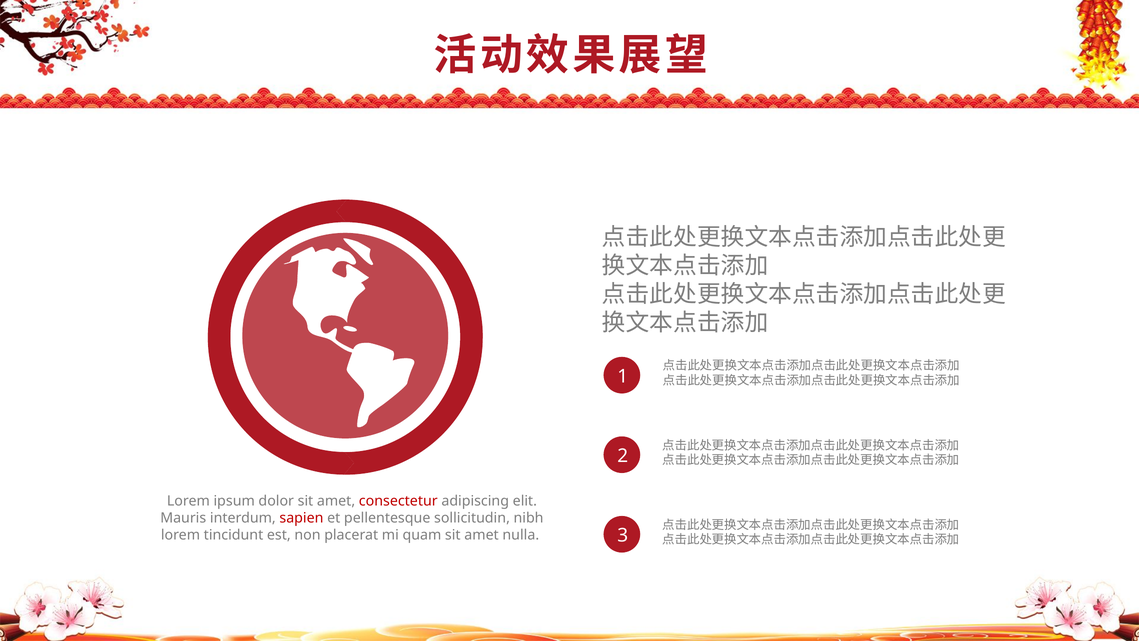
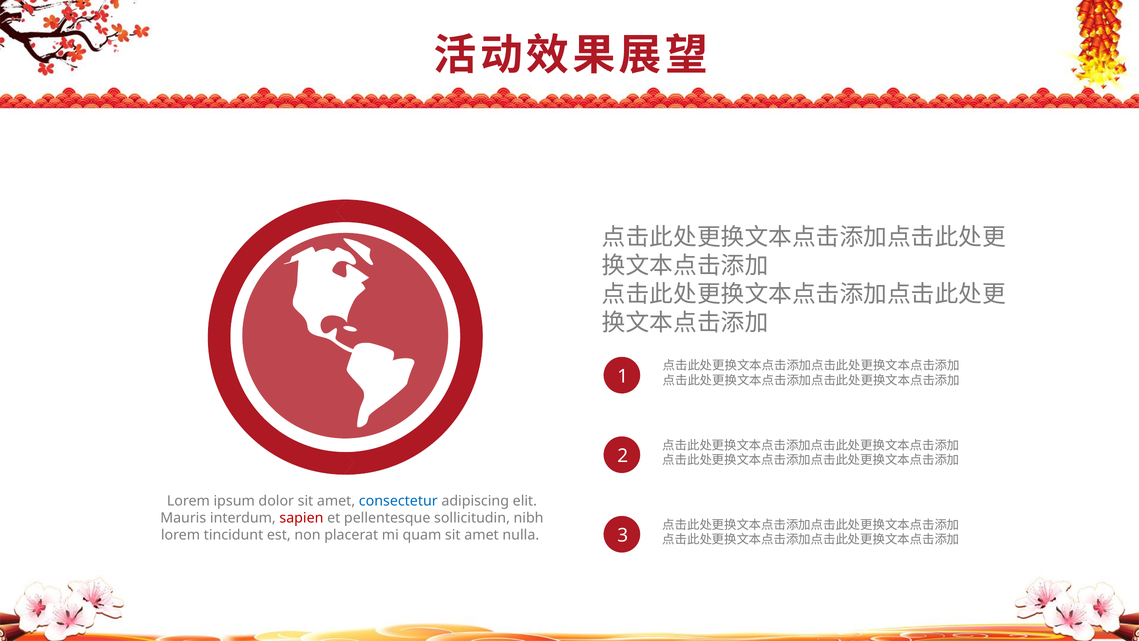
consectetur colour: red -> blue
